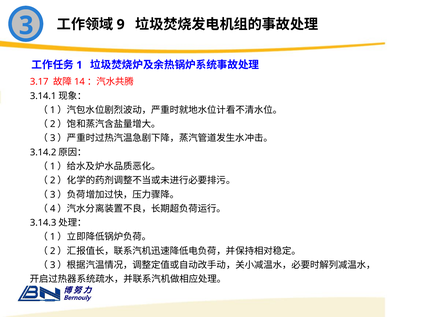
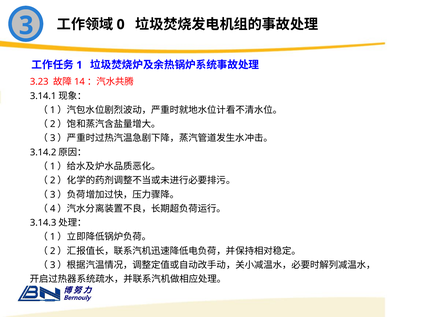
9: 9 -> 0
3.17: 3.17 -> 3.23
